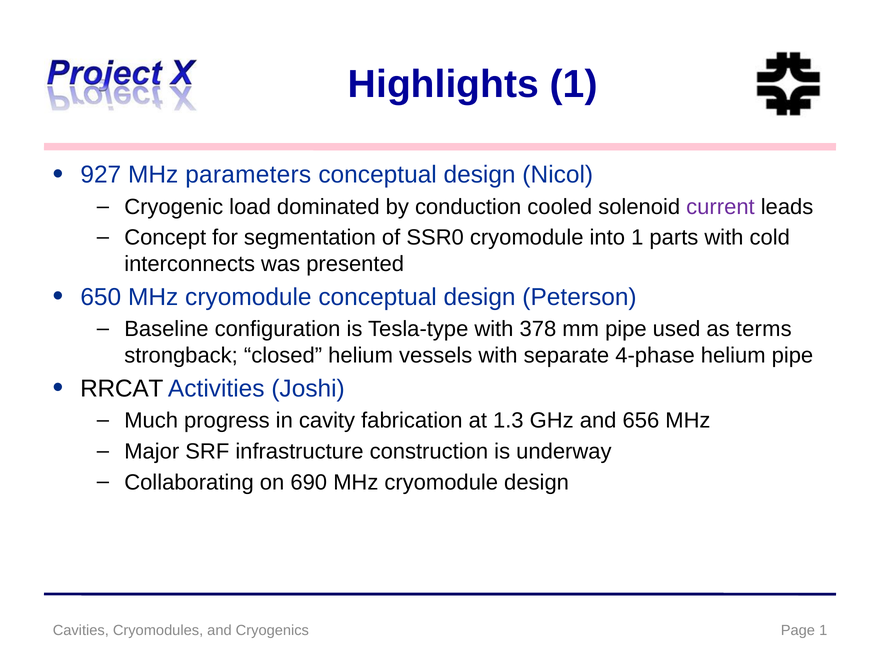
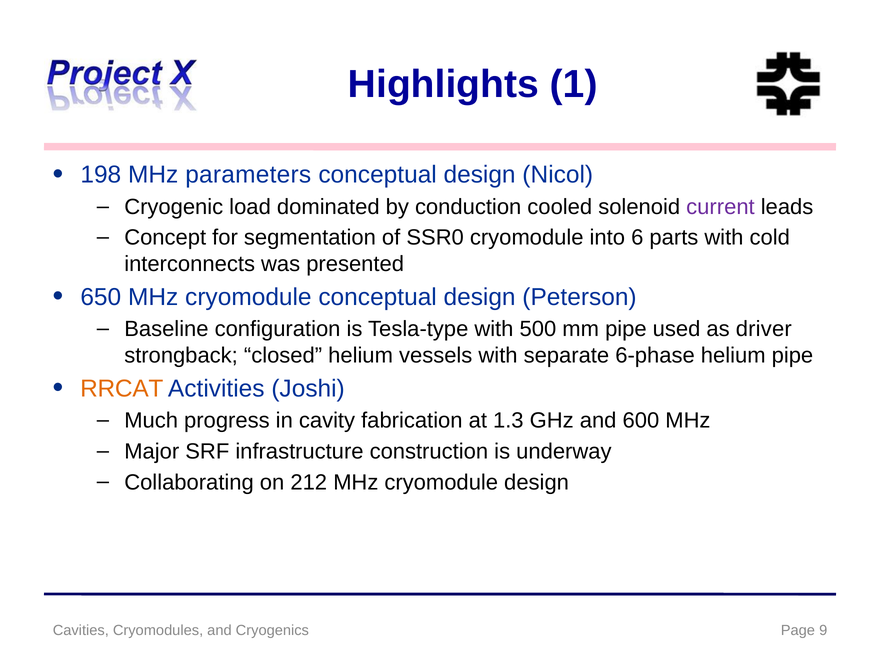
927: 927 -> 198
into 1: 1 -> 6
378: 378 -> 500
terms: terms -> driver
4-phase: 4-phase -> 6-phase
RRCAT colour: black -> orange
656: 656 -> 600
690: 690 -> 212
Page 1: 1 -> 9
